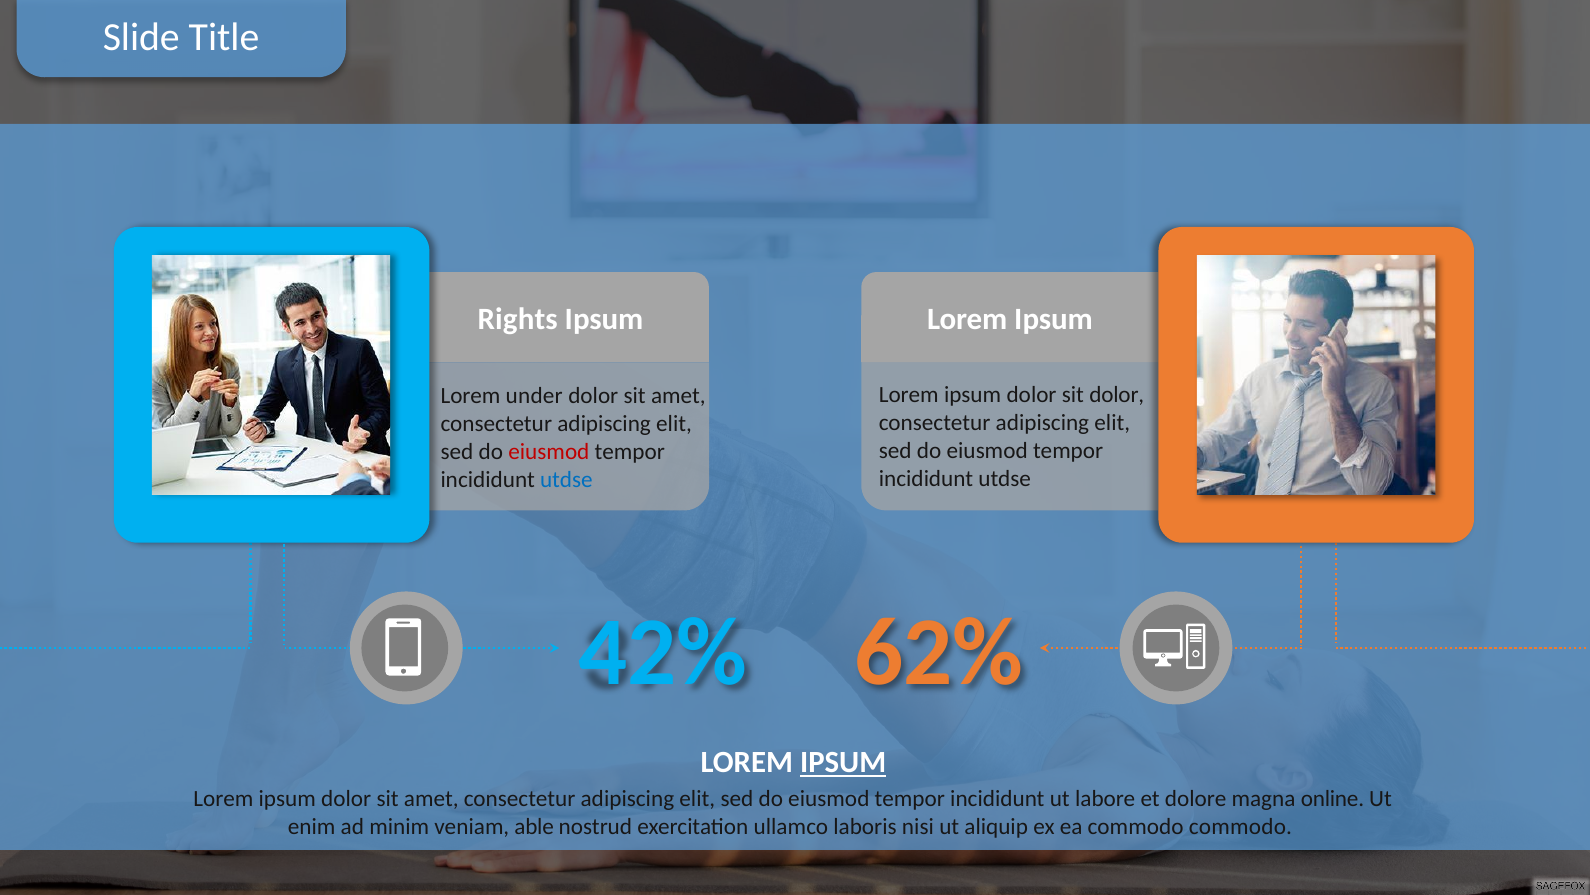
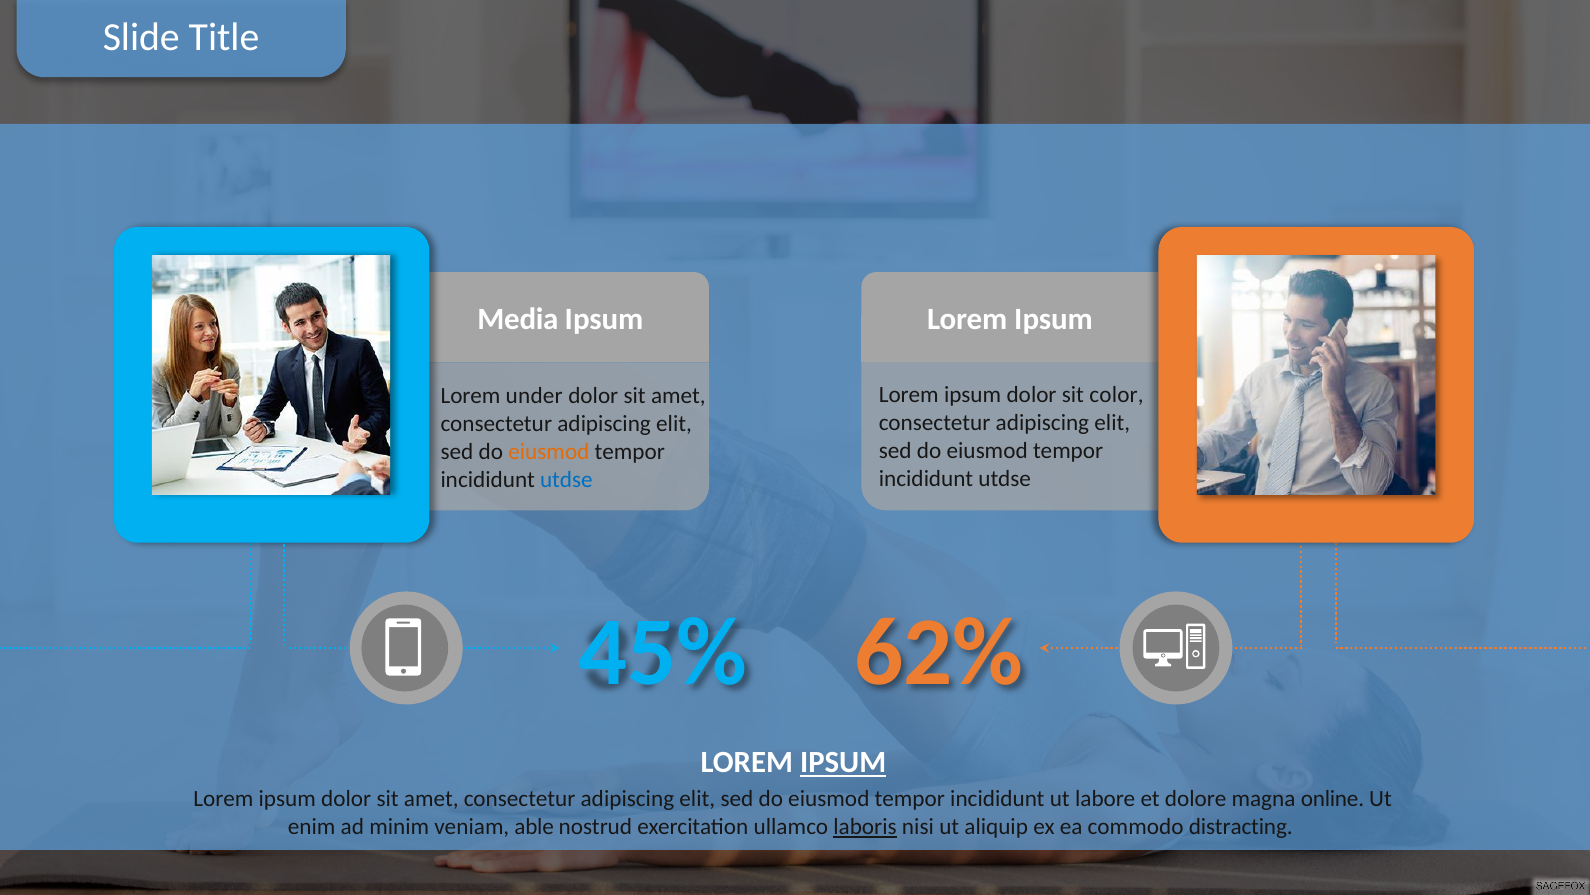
Rights: Rights -> Media
sit dolor: dolor -> color
eiusmod at (549, 452) colour: red -> orange
42%: 42% -> 45%
laboris underline: none -> present
commodo commodo: commodo -> distracting
